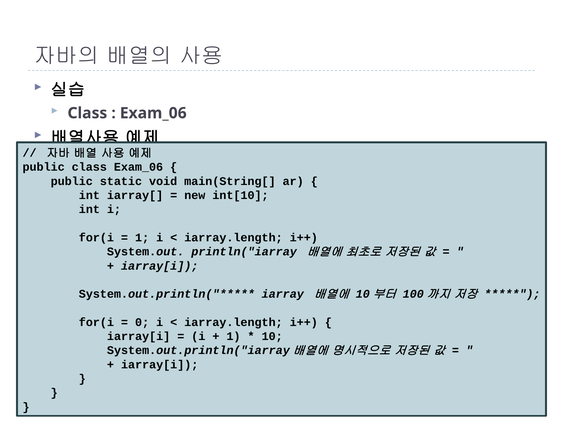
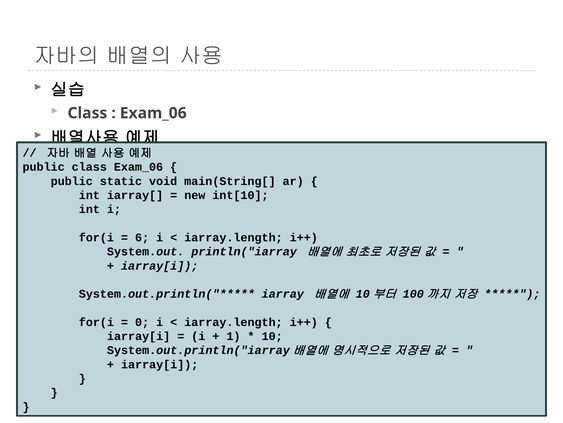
1 at (142, 237): 1 -> 6
